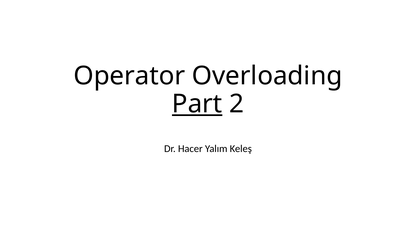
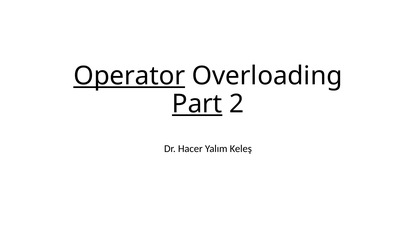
Operator underline: none -> present
